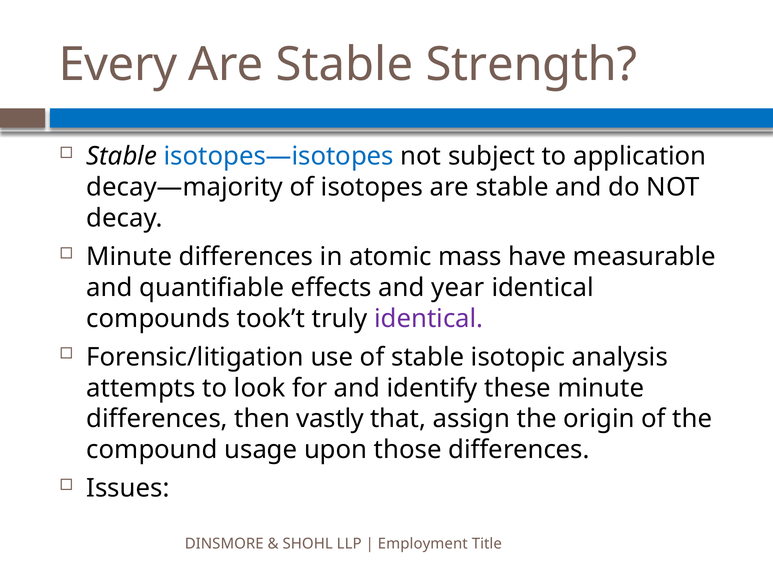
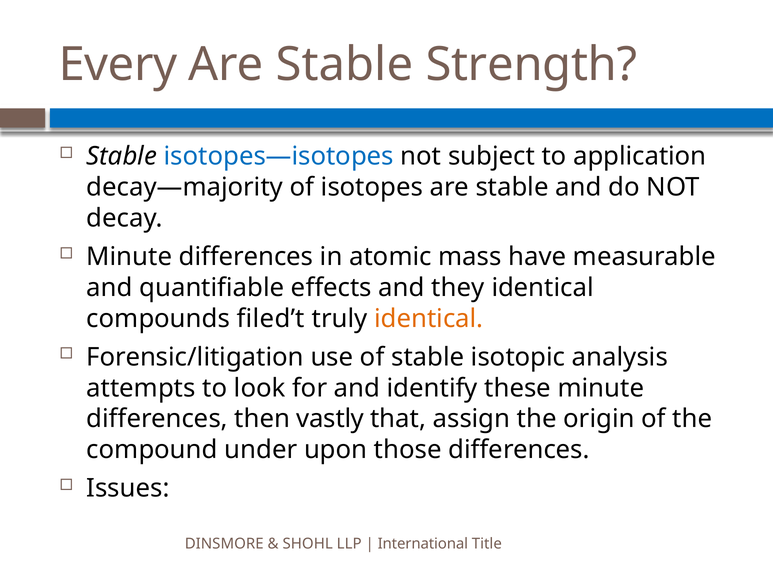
year: year -> they
took’t: took’t -> filed’t
identical at (429, 318) colour: purple -> orange
usage: usage -> under
Employment: Employment -> International
